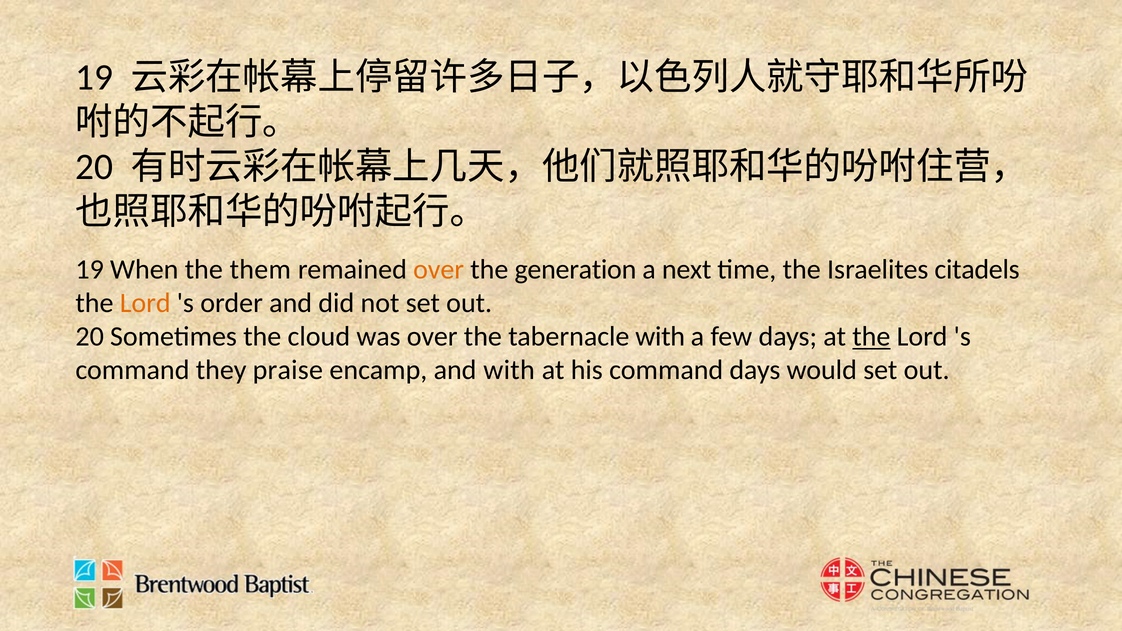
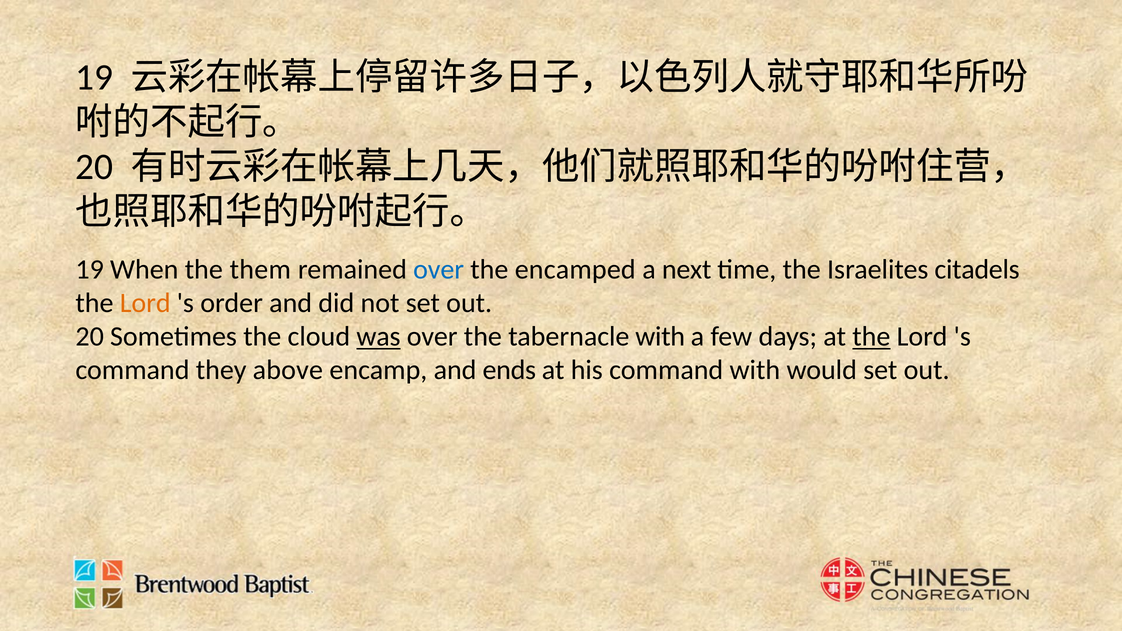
over at (439, 269) colour: orange -> blue
generation: generation -> encamped
was underline: none -> present
praise: praise -> above
and with: with -> ends
command days: days -> with
